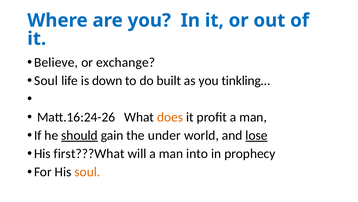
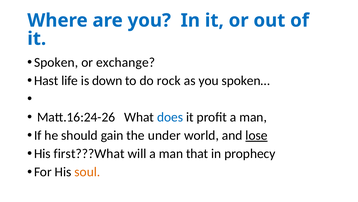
Believe: Believe -> Spoken
Soul at (46, 80): Soul -> Hast
built: built -> rock
tinkling…: tinkling… -> spoken…
does colour: orange -> blue
should underline: present -> none
into: into -> that
